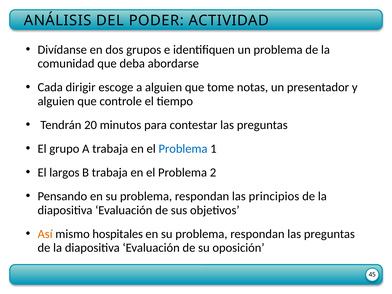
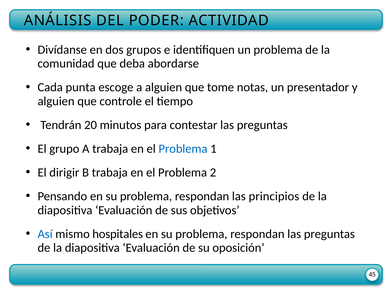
dirigir: dirigir -> punta
largos: largos -> dirigir
Así colour: orange -> blue
